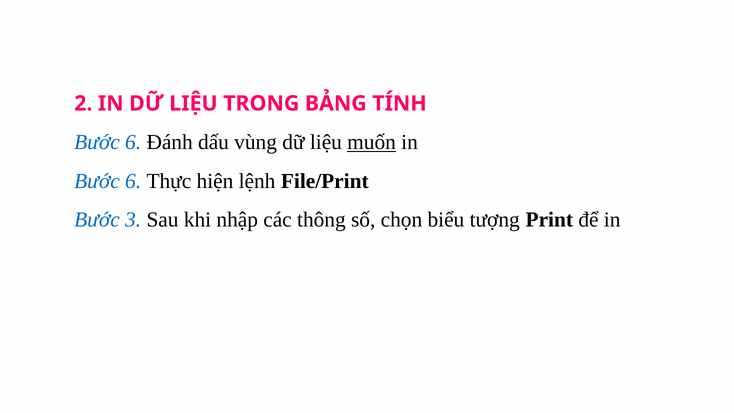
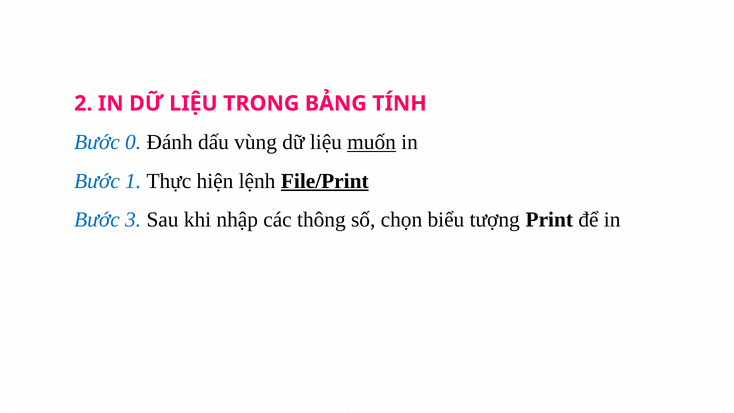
6 at (133, 142): 6 -> 0
6 at (133, 181): 6 -> 1
File/Print underline: none -> present
